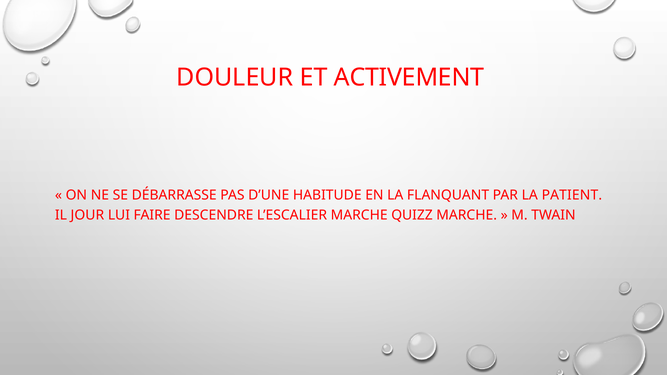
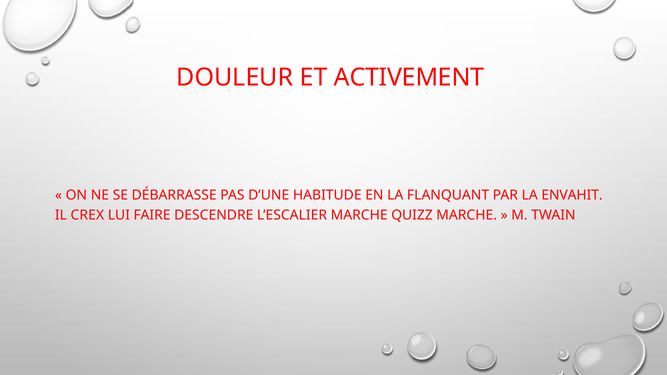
PATIENT: PATIENT -> ENVAHIT
JOUR: JOUR -> CREX
